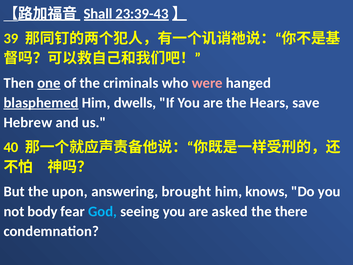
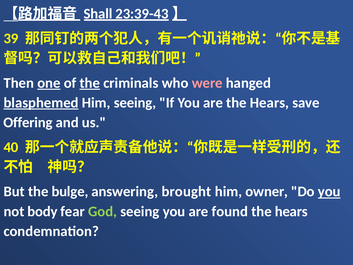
the at (90, 83) underline: none -> present
Him dwells: dwells -> seeing
Hebrew: Hebrew -> Offering
upon: upon -> bulge
knows: knows -> owner
you at (329, 191) underline: none -> present
God colour: light blue -> light green
asked: asked -> found
there at (291, 211): there -> hears
